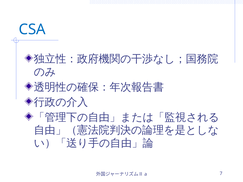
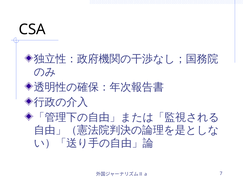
CSA colour: blue -> black
